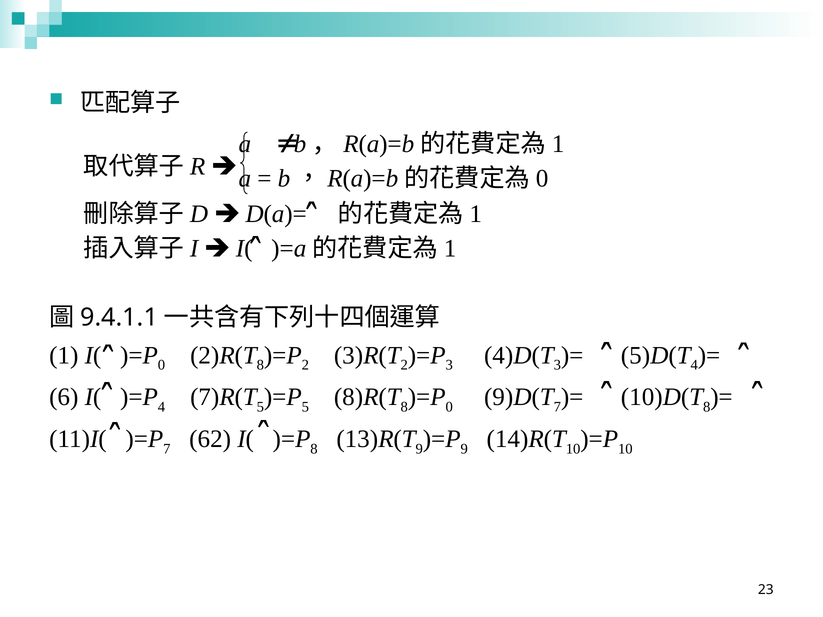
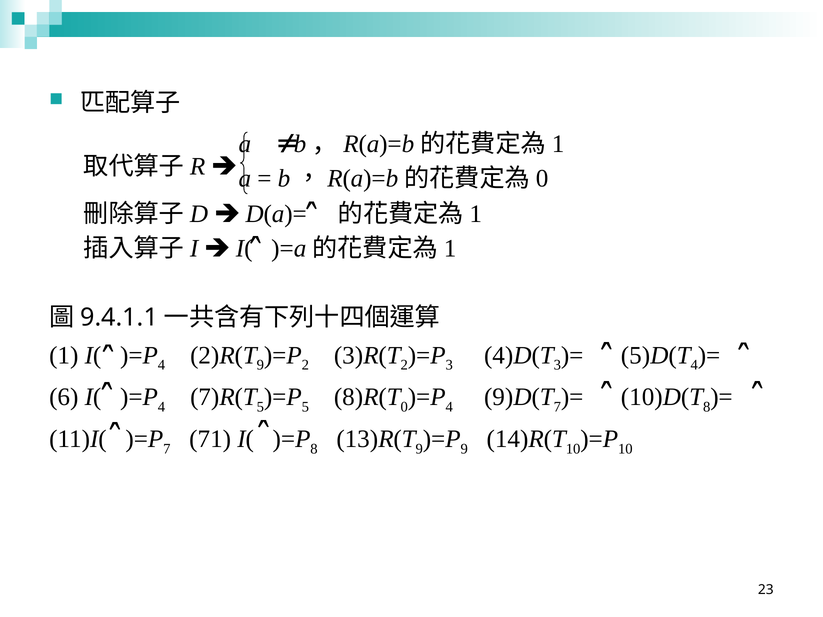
0 at (161, 365): 0 -> 4
8 at (260, 365): 8 -> 9
8 at (404, 407): 8 -> 0
0 at (449, 407): 0 -> 4
62: 62 -> 71
